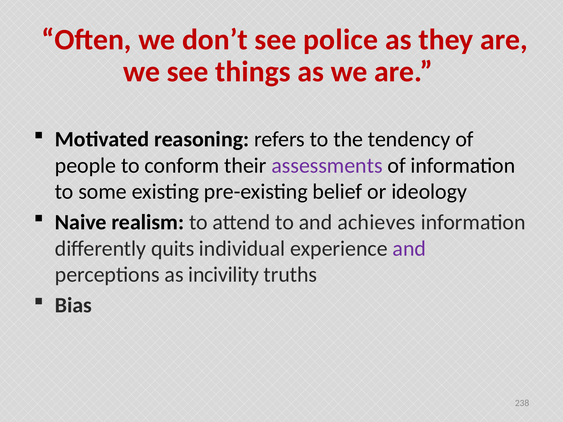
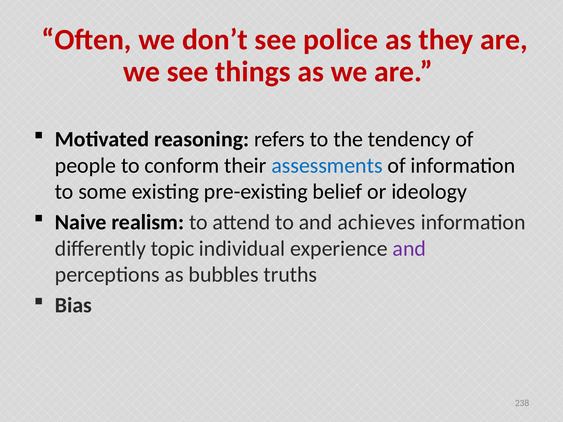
assessments colour: purple -> blue
quits: quits -> topic
incivility: incivility -> bubbles
